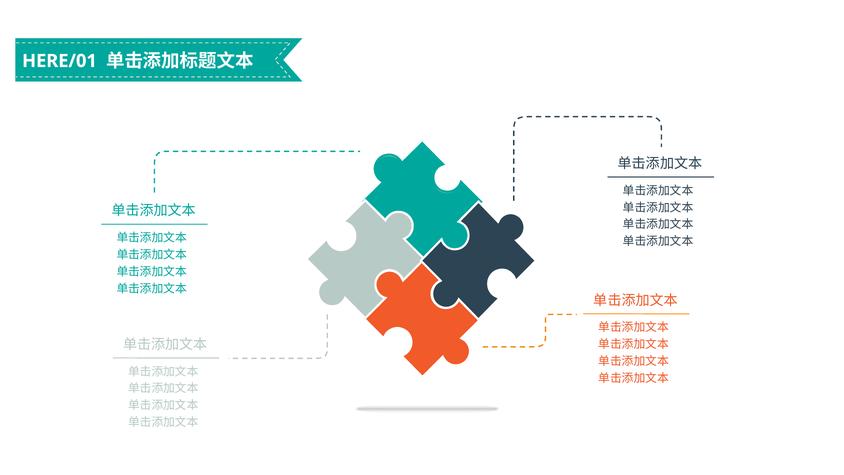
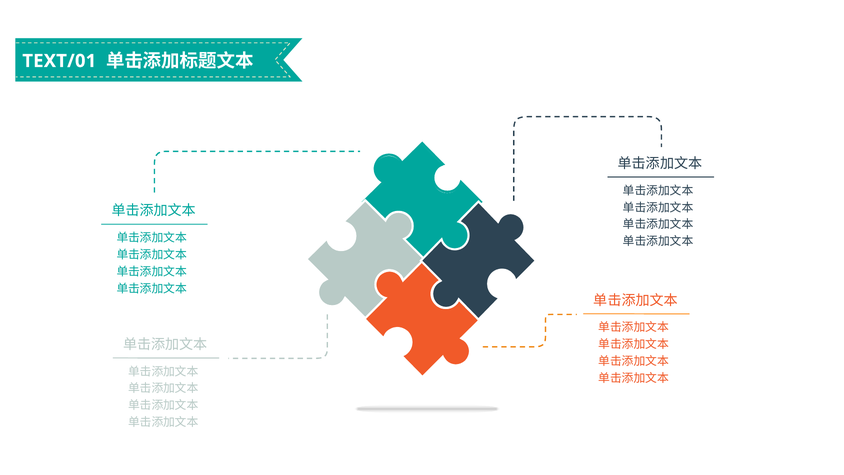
HERE/01: HERE/01 -> TEXT/01
